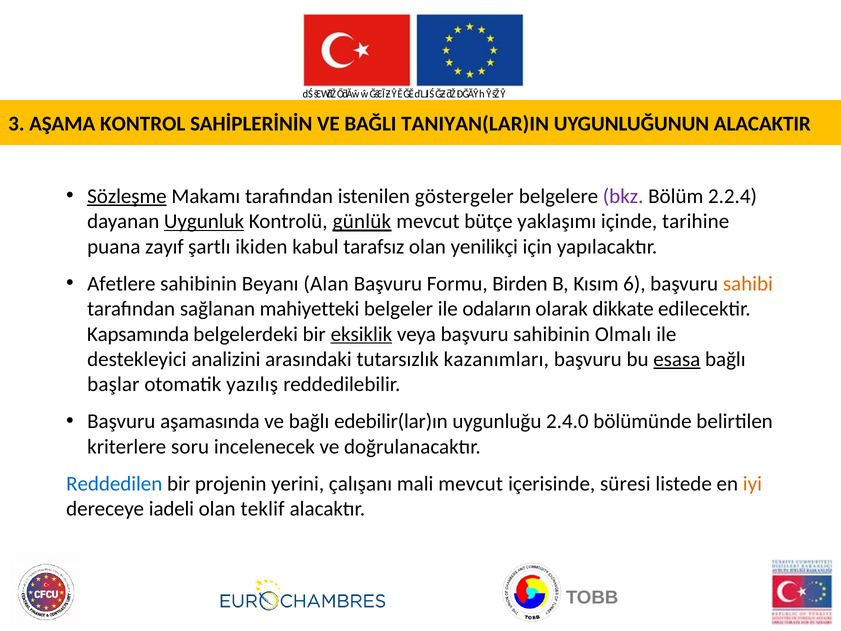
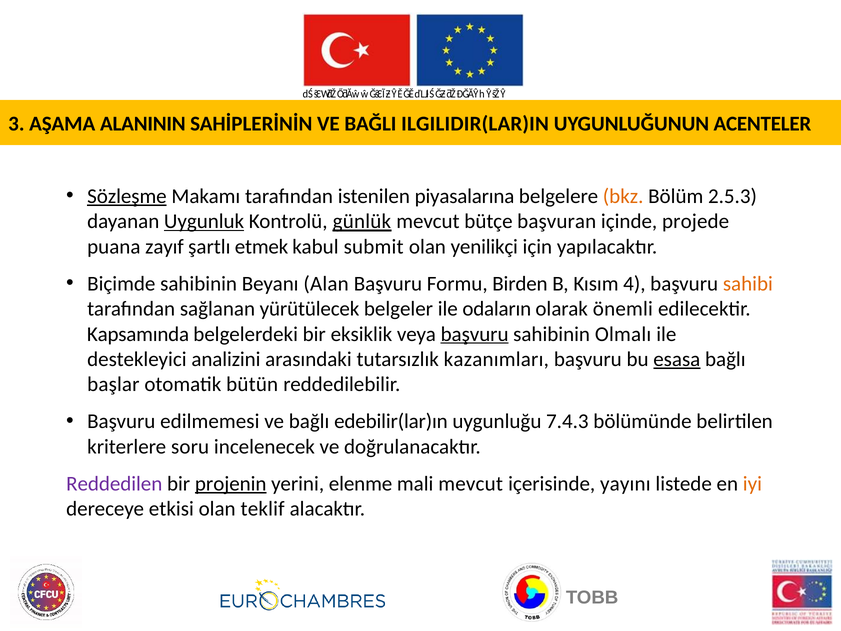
KONTROL: KONTROL -> ALANININ
TANIYAN(LAR)IN: TANIYAN(LAR)IN -> ILGILIDIR(LAR)IN
ALACAKTIR: ALACAKTIR -> ACENTELER
göstergeler: göstergeler -> piyasalarına
bkz colour: purple -> orange
2.2.4: 2.2.4 -> 2.5.3
yaklaşımı: yaklaşımı -> başvuran
tarihine: tarihine -> projede
ikiden: ikiden -> etmek
tarafsız: tarafsız -> submit
Afetlere: Afetlere -> Biçimde
6: 6 -> 4
mahiyetteki: mahiyetteki -> yürütülecek
dikkate: dikkate -> önemli
eksiklik underline: present -> none
başvuru at (475, 334) underline: none -> present
yazılış: yazılış -> bütün
aşamasında: aşamasında -> edilmemesi
2.4.0: 2.4.0 -> 7.4.3
Reddedilen colour: blue -> purple
projenin underline: none -> present
çalışanı: çalışanı -> elenme
süresi: süresi -> yayını
iadeli: iadeli -> etkisi
